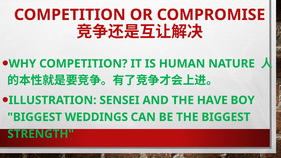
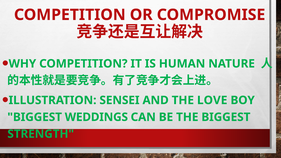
HAVE: HAVE -> LOVE
